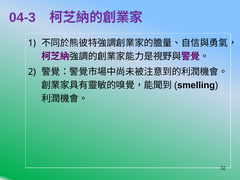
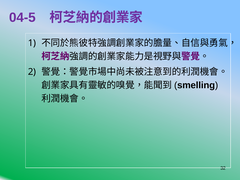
04-3: 04-3 -> 04-5
